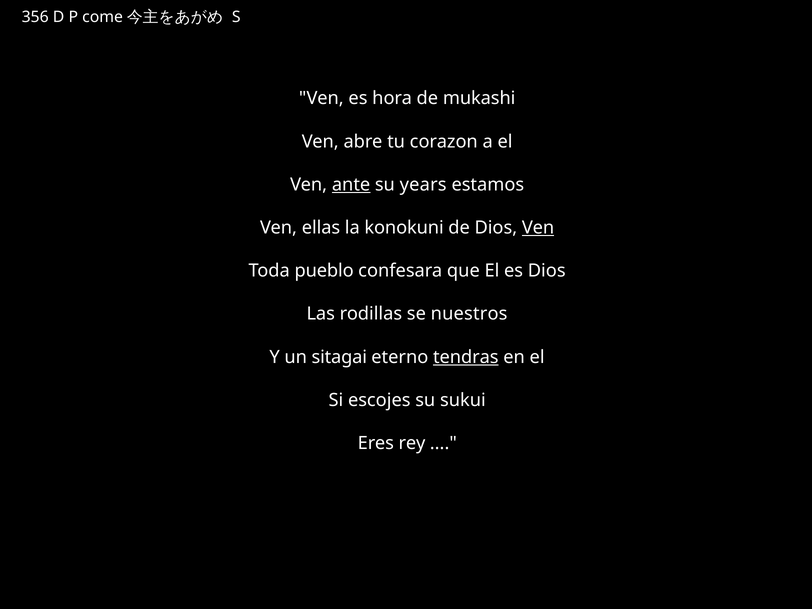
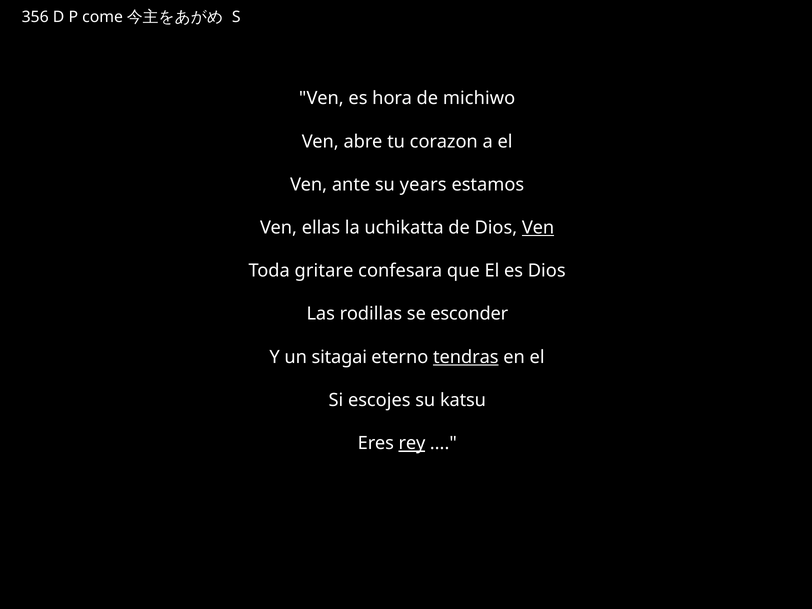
mukashi: mukashi -> michiwo
ante underline: present -> none
konokuni: konokuni -> uchikatta
pueblo: pueblo -> gritare
nuestros: nuestros -> esconder
sukui: sukui -> katsu
rey underline: none -> present
